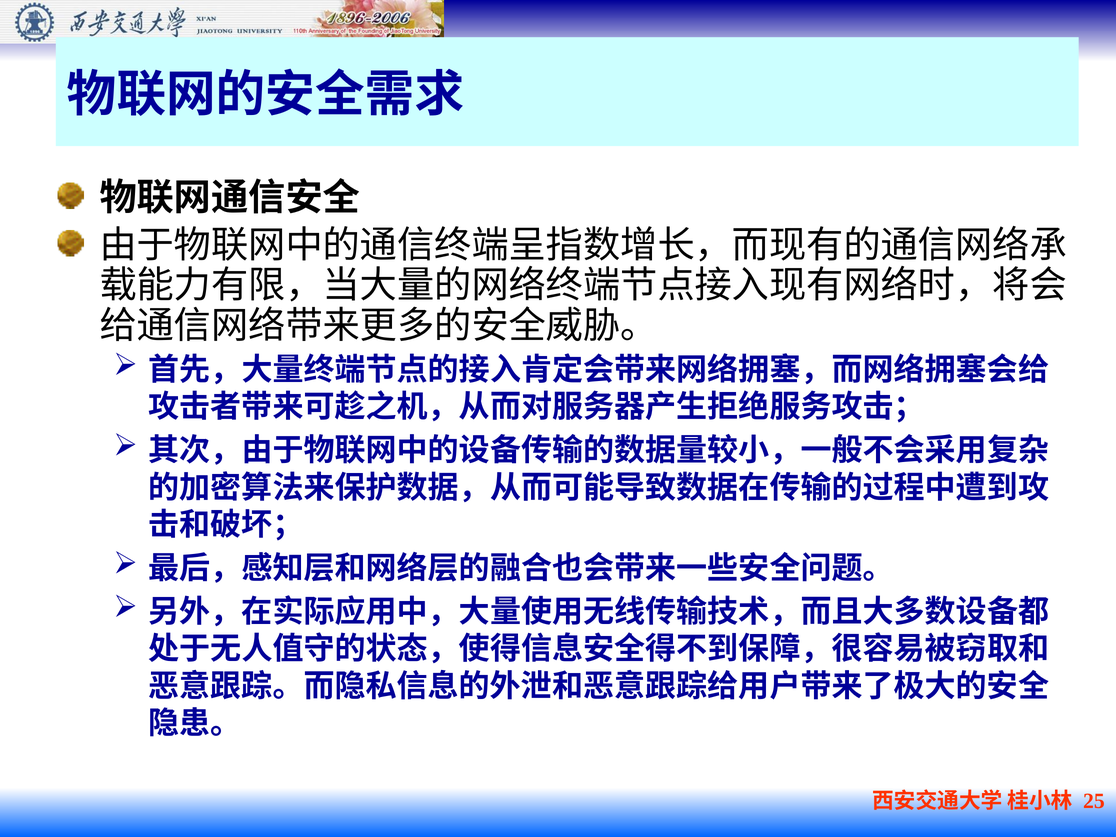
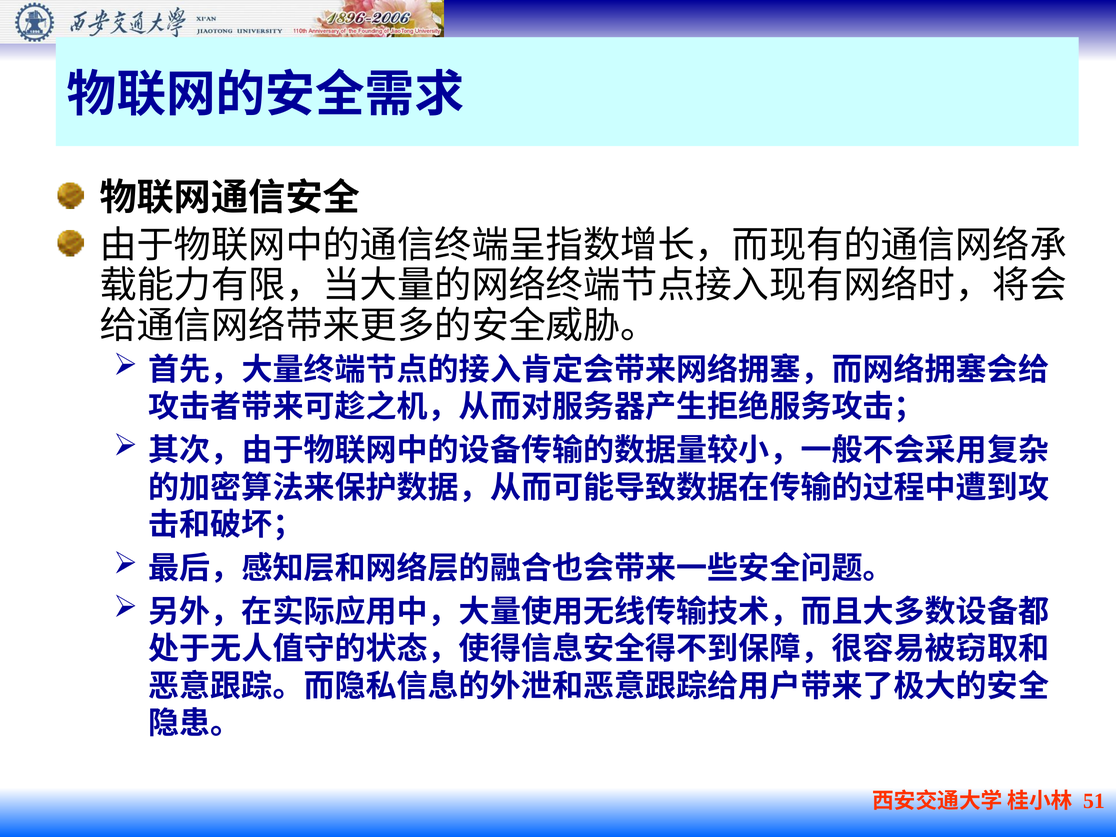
25: 25 -> 51
